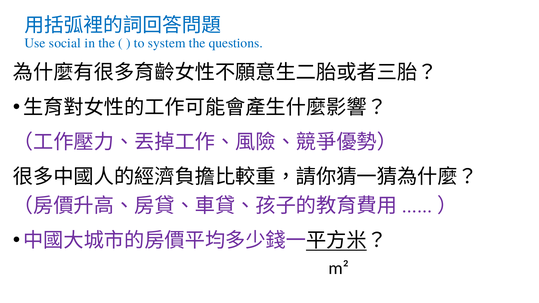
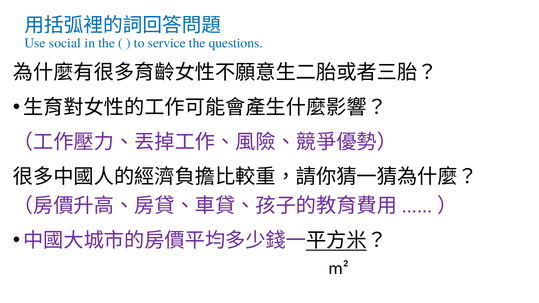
system: system -> service
